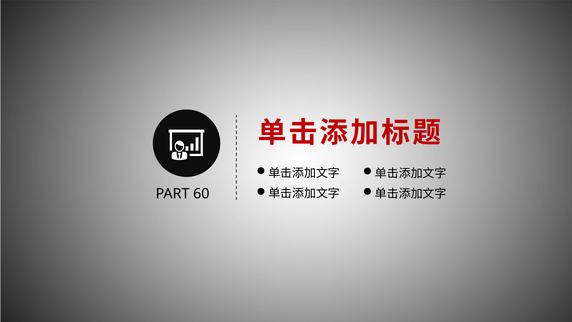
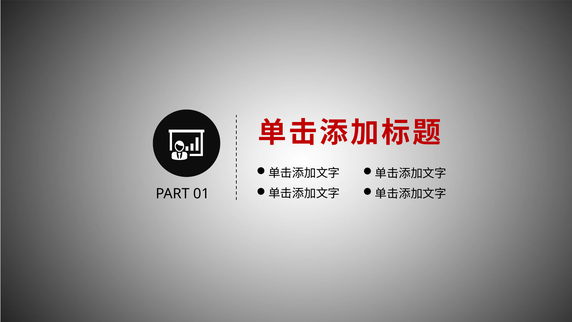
60: 60 -> 01
